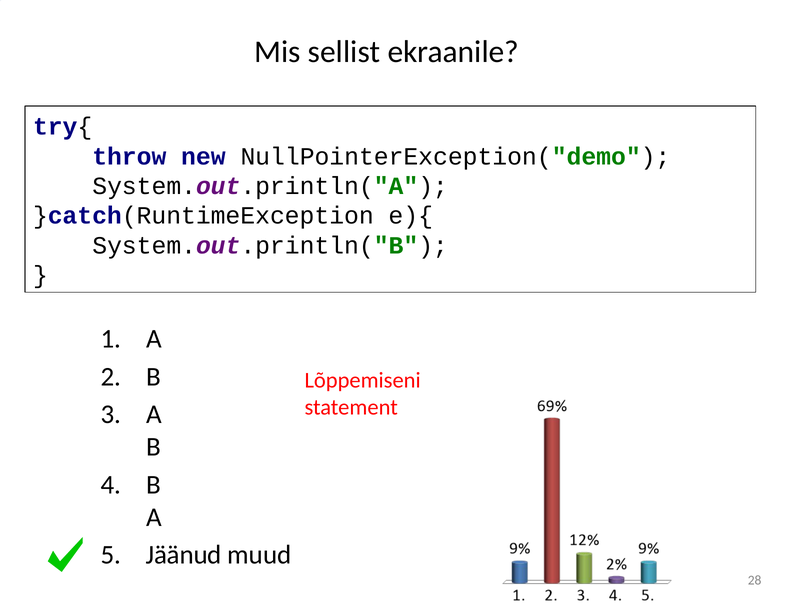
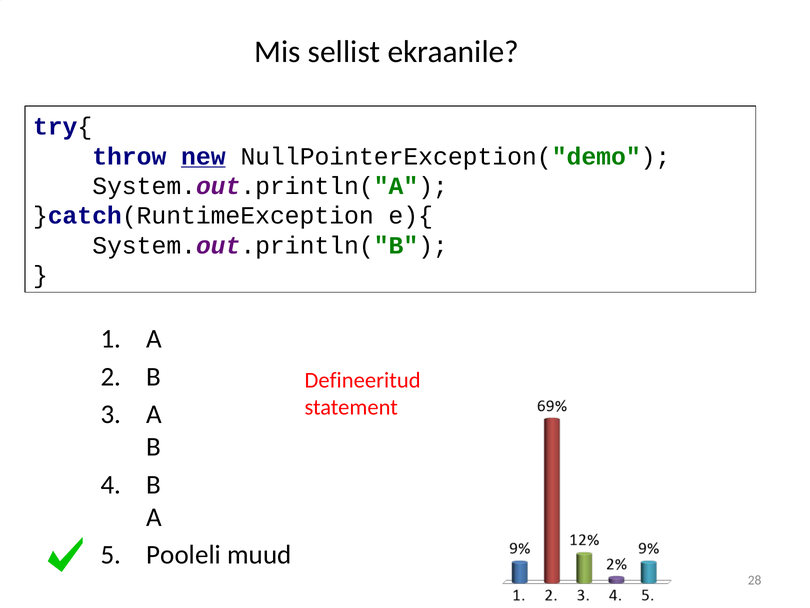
new underline: none -> present
Lõppemiseni: Lõppemiseni -> Defineeritud
Jäänud: Jäänud -> Pooleli
